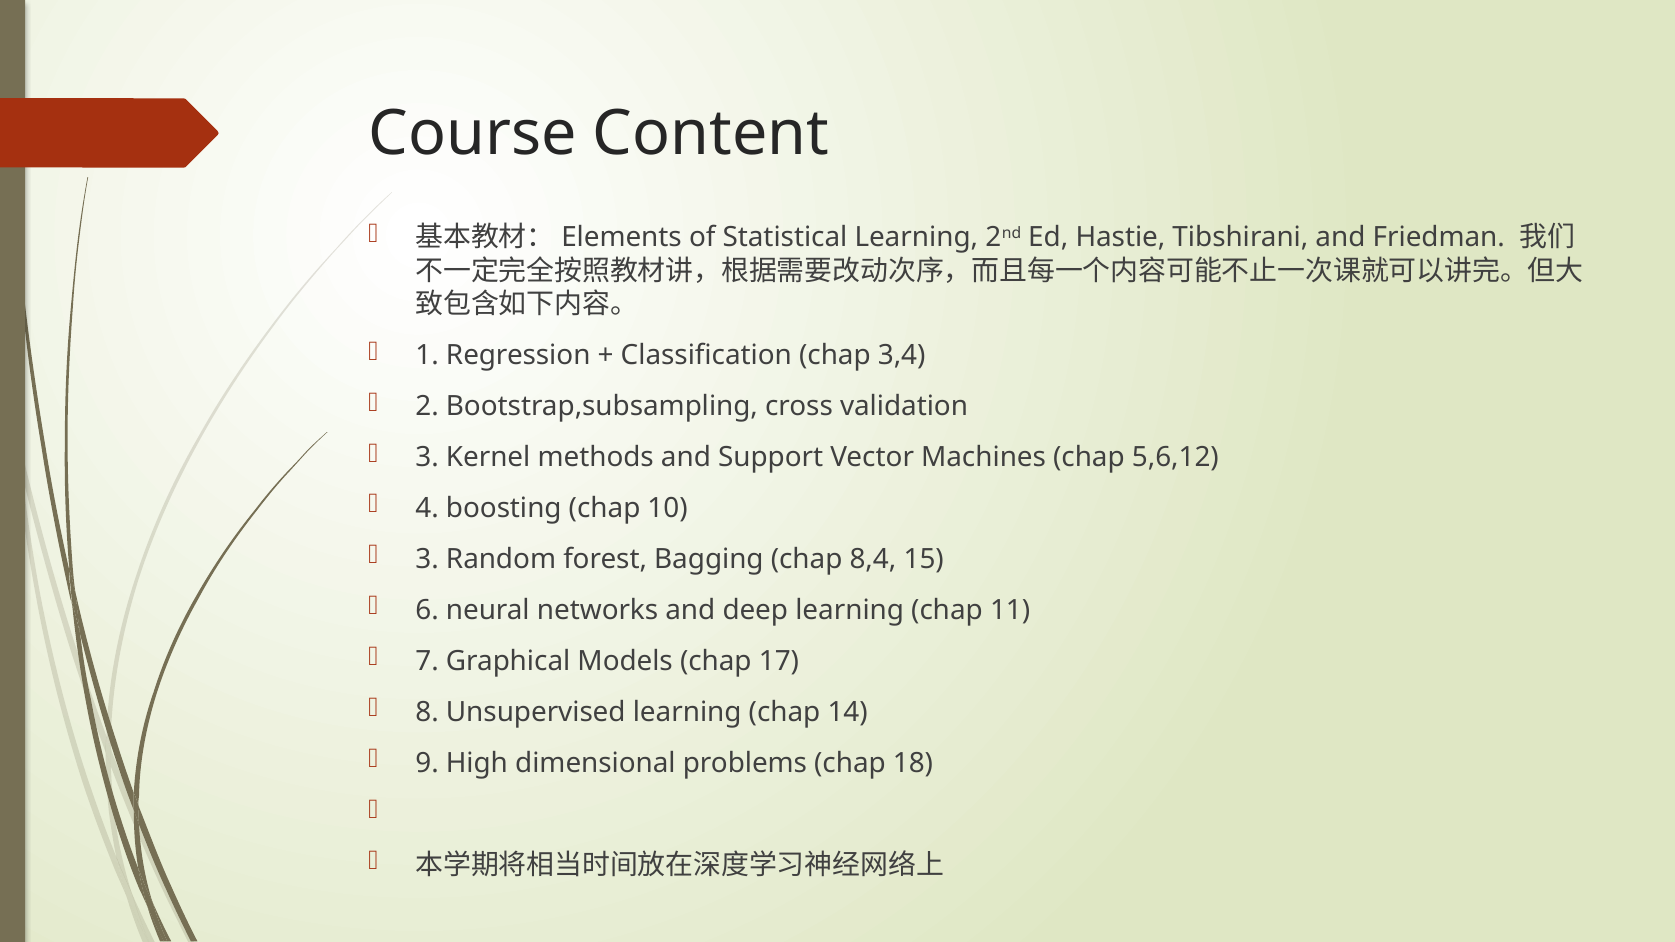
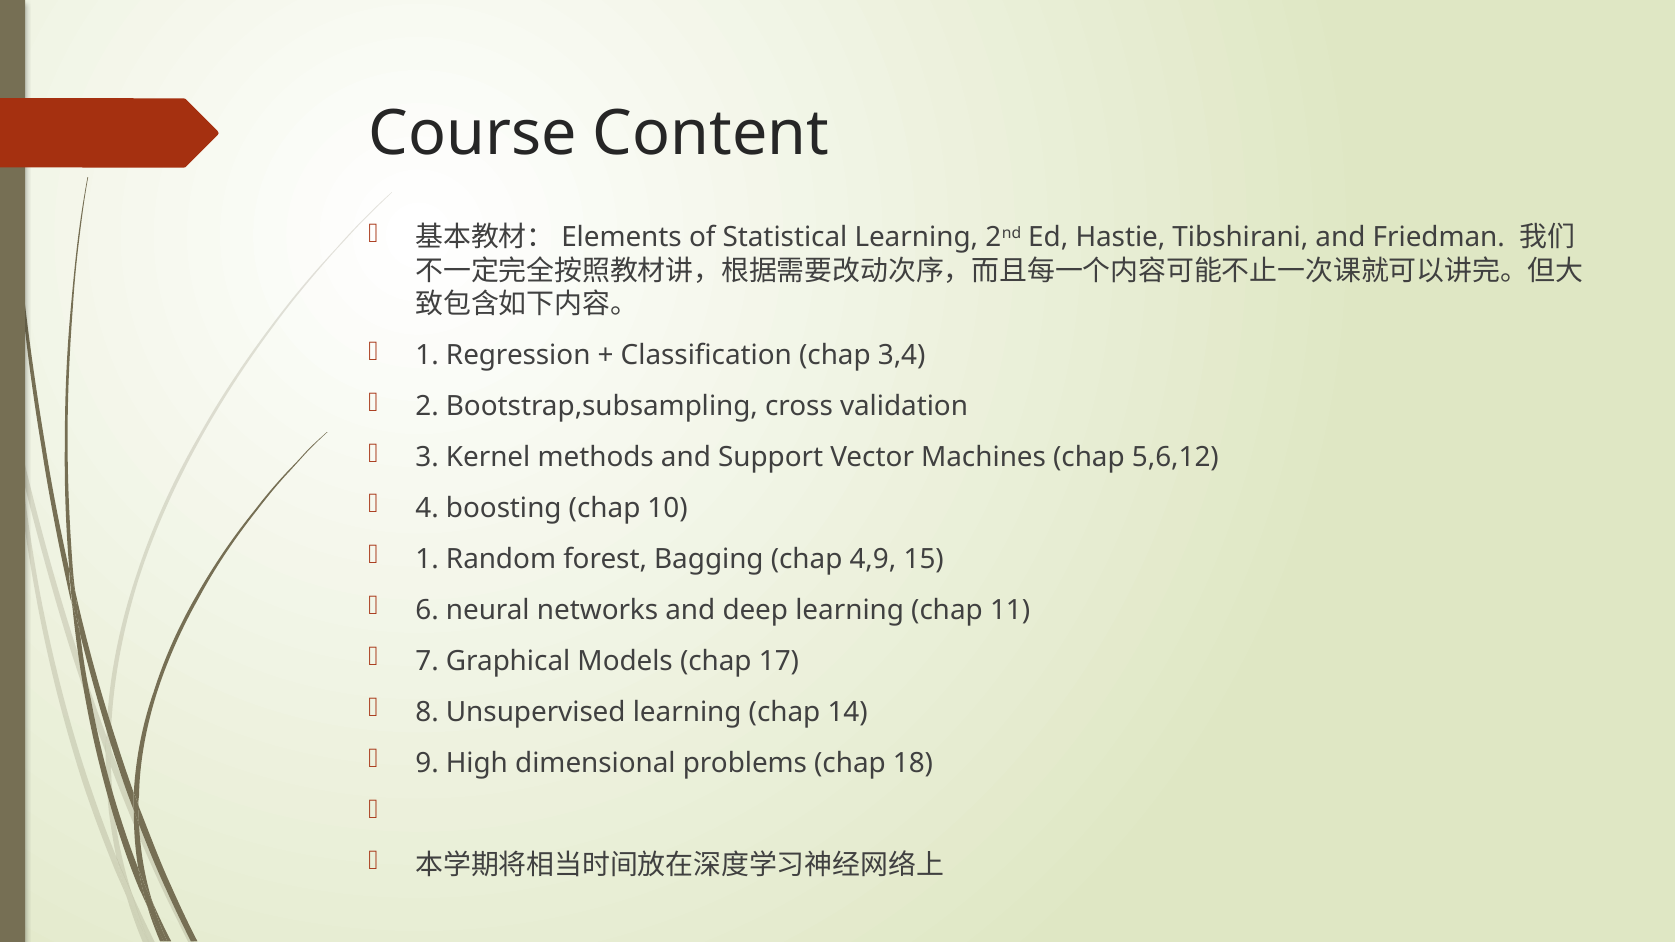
3 at (427, 560): 3 -> 1
8,4: 8,4 -> 4,9
